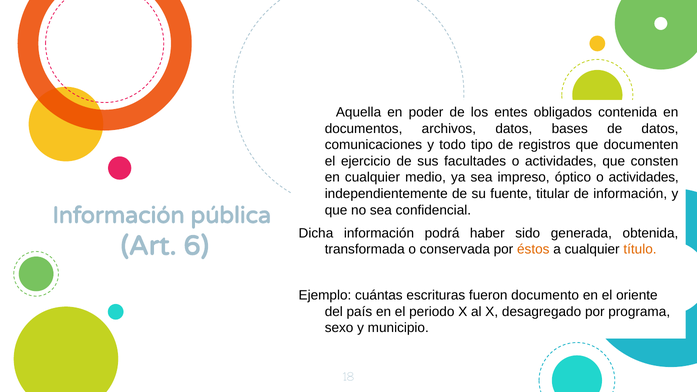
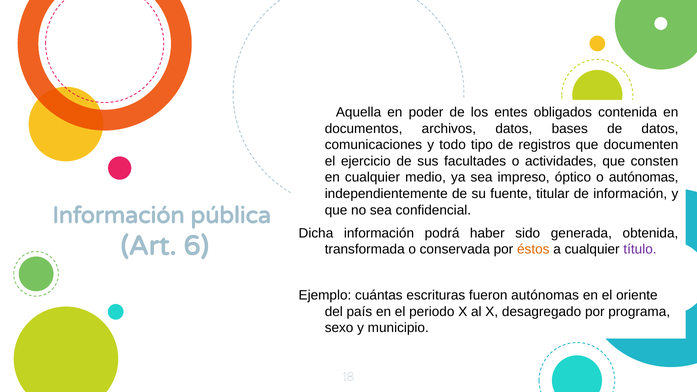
óptico o actividades: actividades -> autónomas
título colour: orange -> purple
fueron documento: documento -> autónomas
